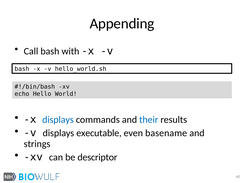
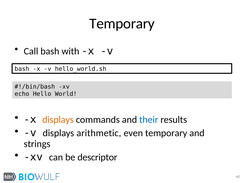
Appending at (122, 24): Appending -> Temporary
displays at (58, 120) colour: blue -> orange
executable: executable -> arithmetic
even basename: basename -> temporary
